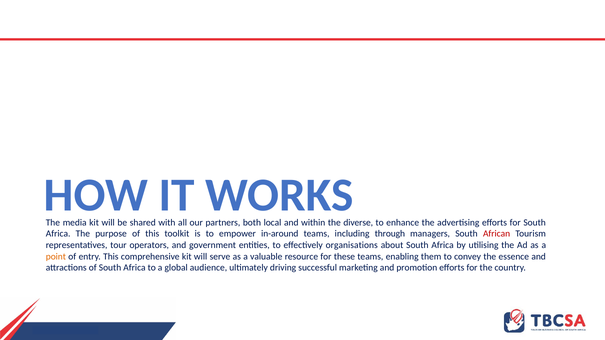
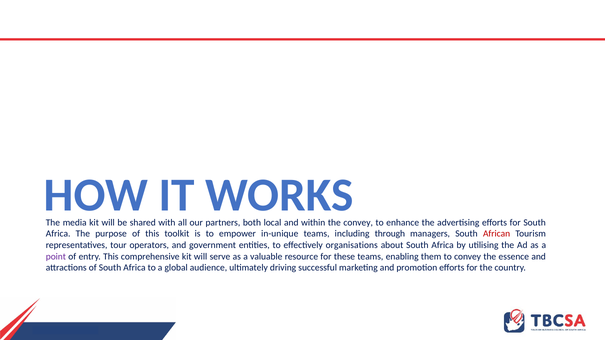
diverse at (358, 223): diverse -> convey
in-around: in-around -> in-unique
point colour: orange -> purple
